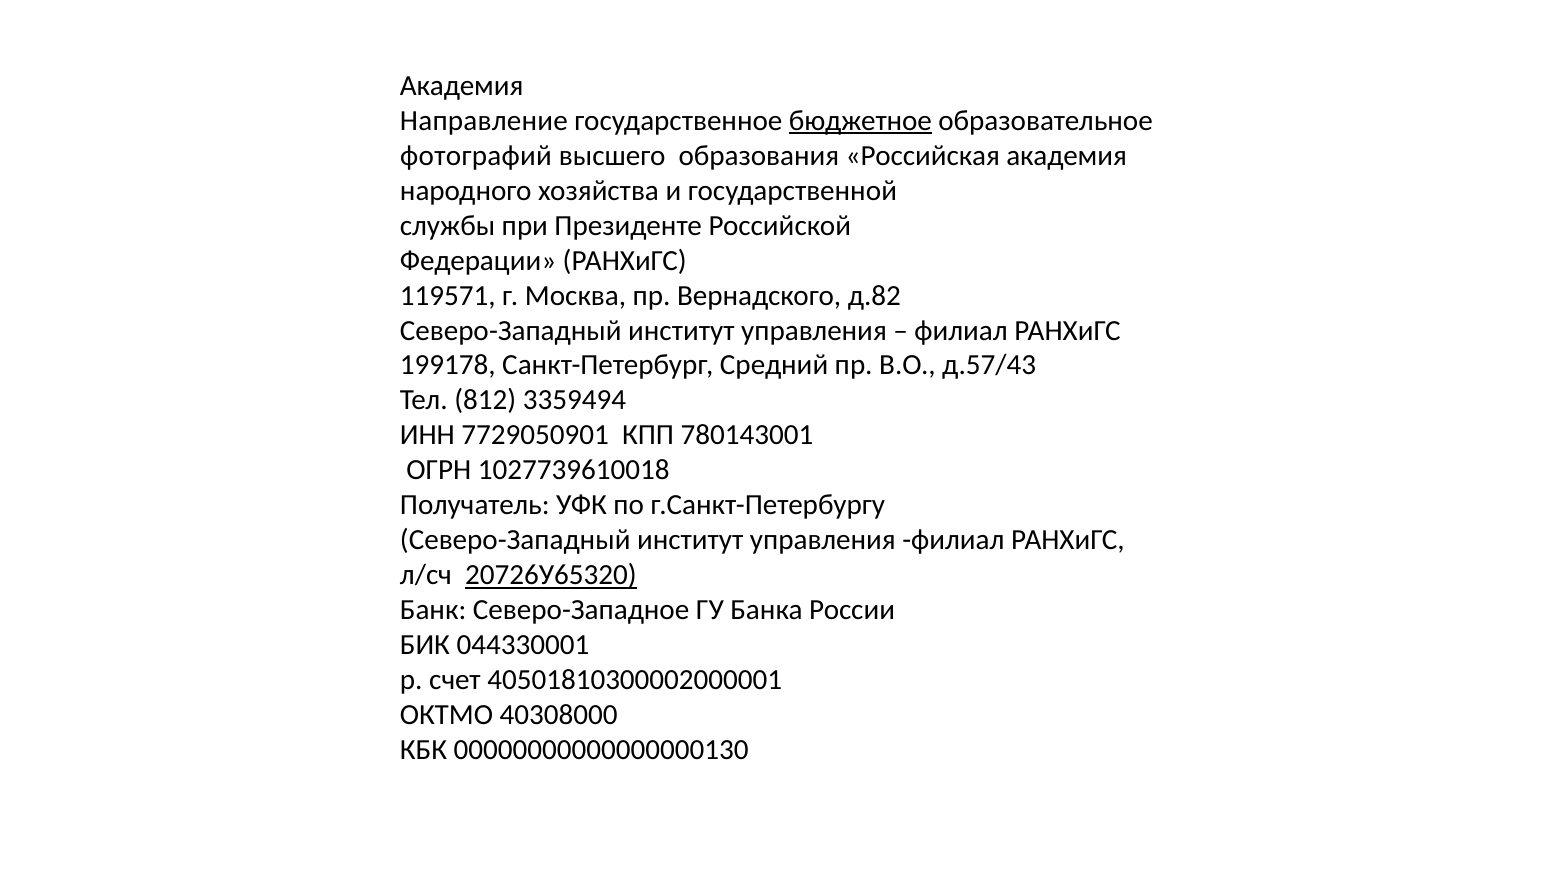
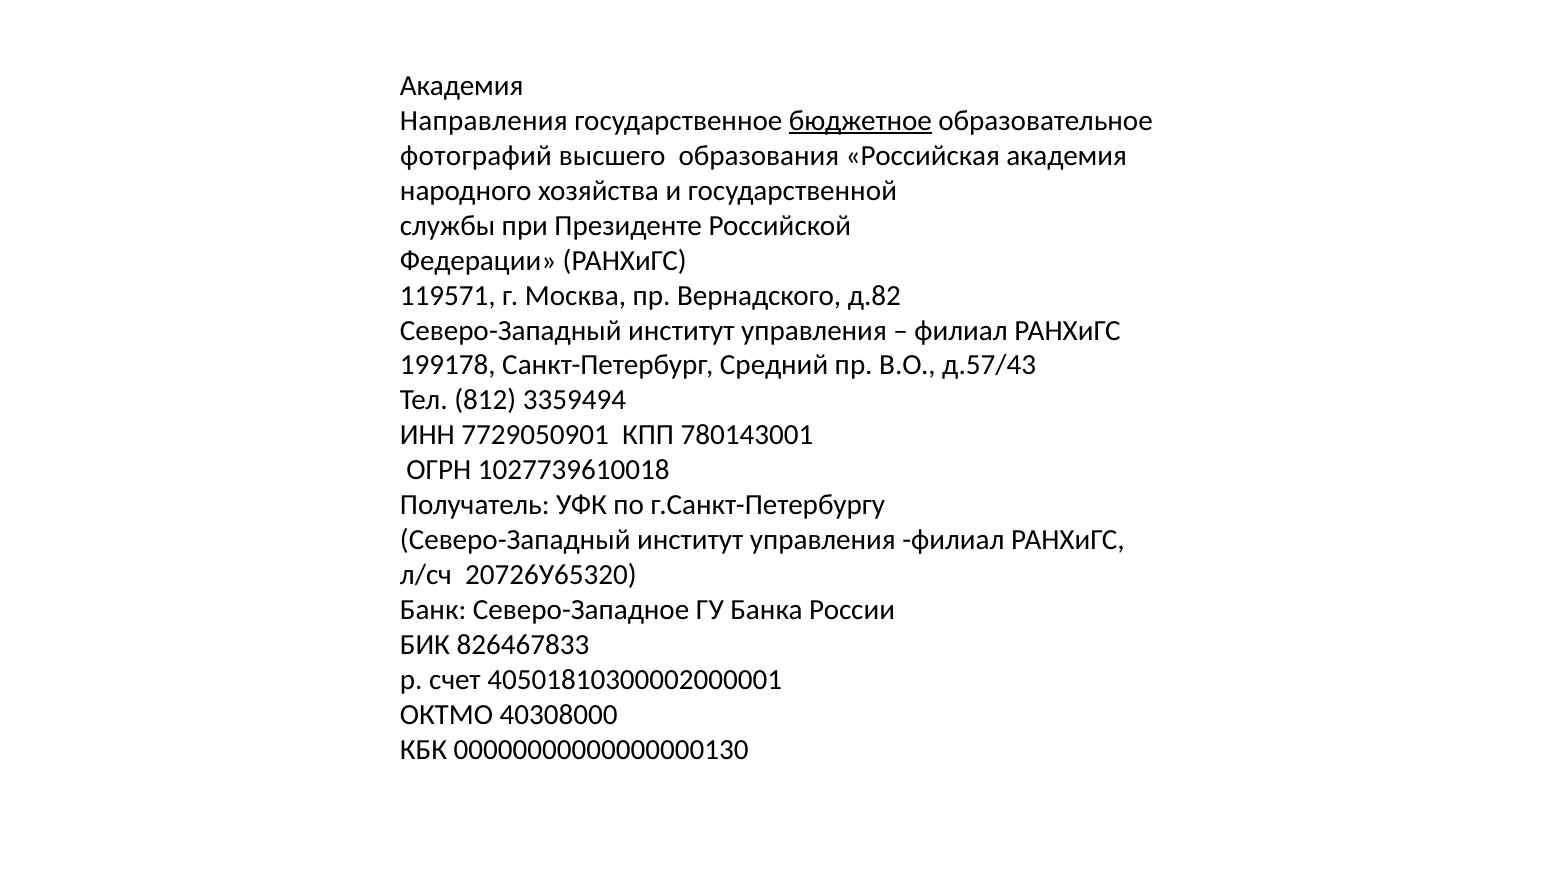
Направление: Направление -> Направления
20726У65320 underline: present -> none
044330001: 044330001 -> 826467833
